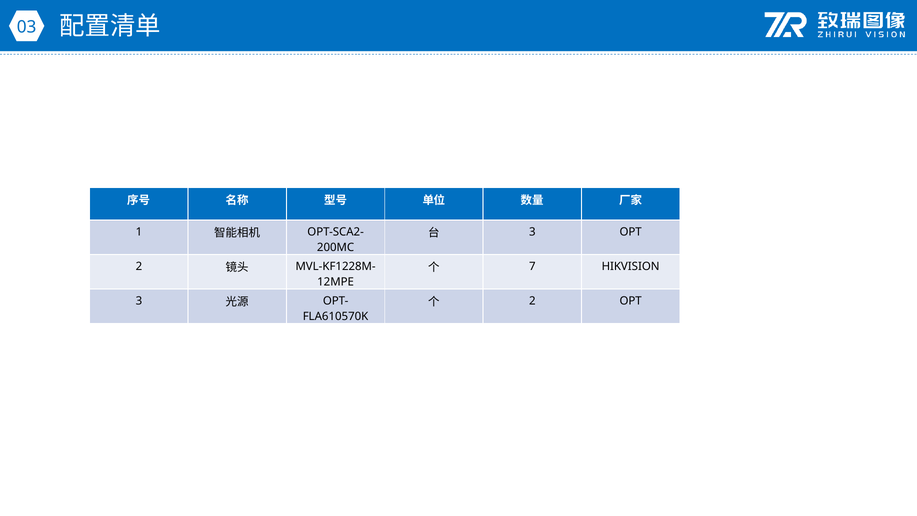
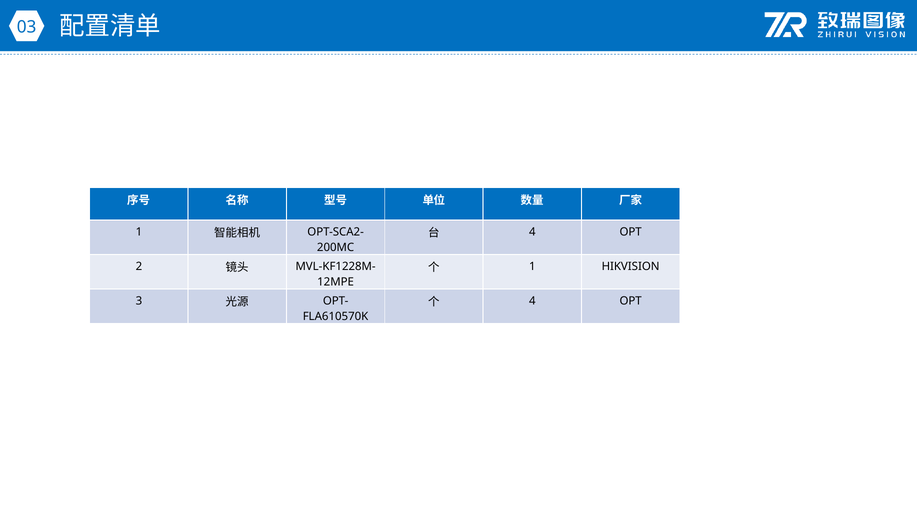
3 at (532, 232): 3 -> 4
7 at (532, 266): 7 -> 1
2 at (532, 301): 2 -> 4
